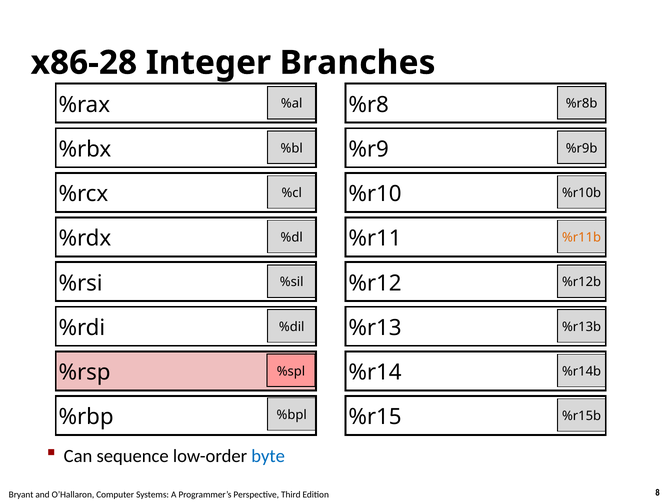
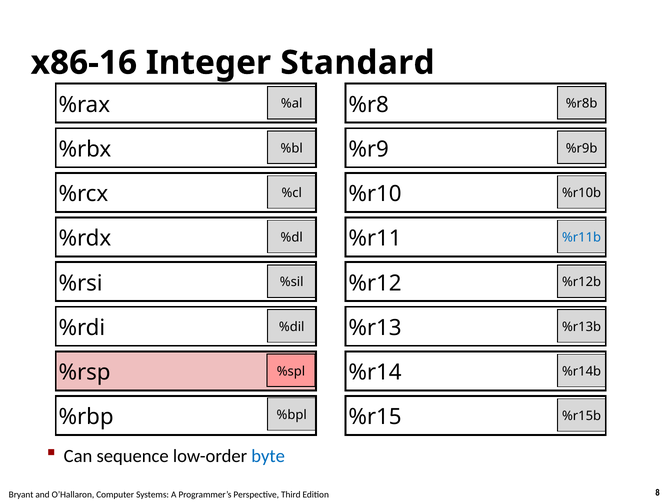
x86-28: x86-28 -> x86-16
Branches: Branches -> Standard
%r11b colour: orange -> blue
